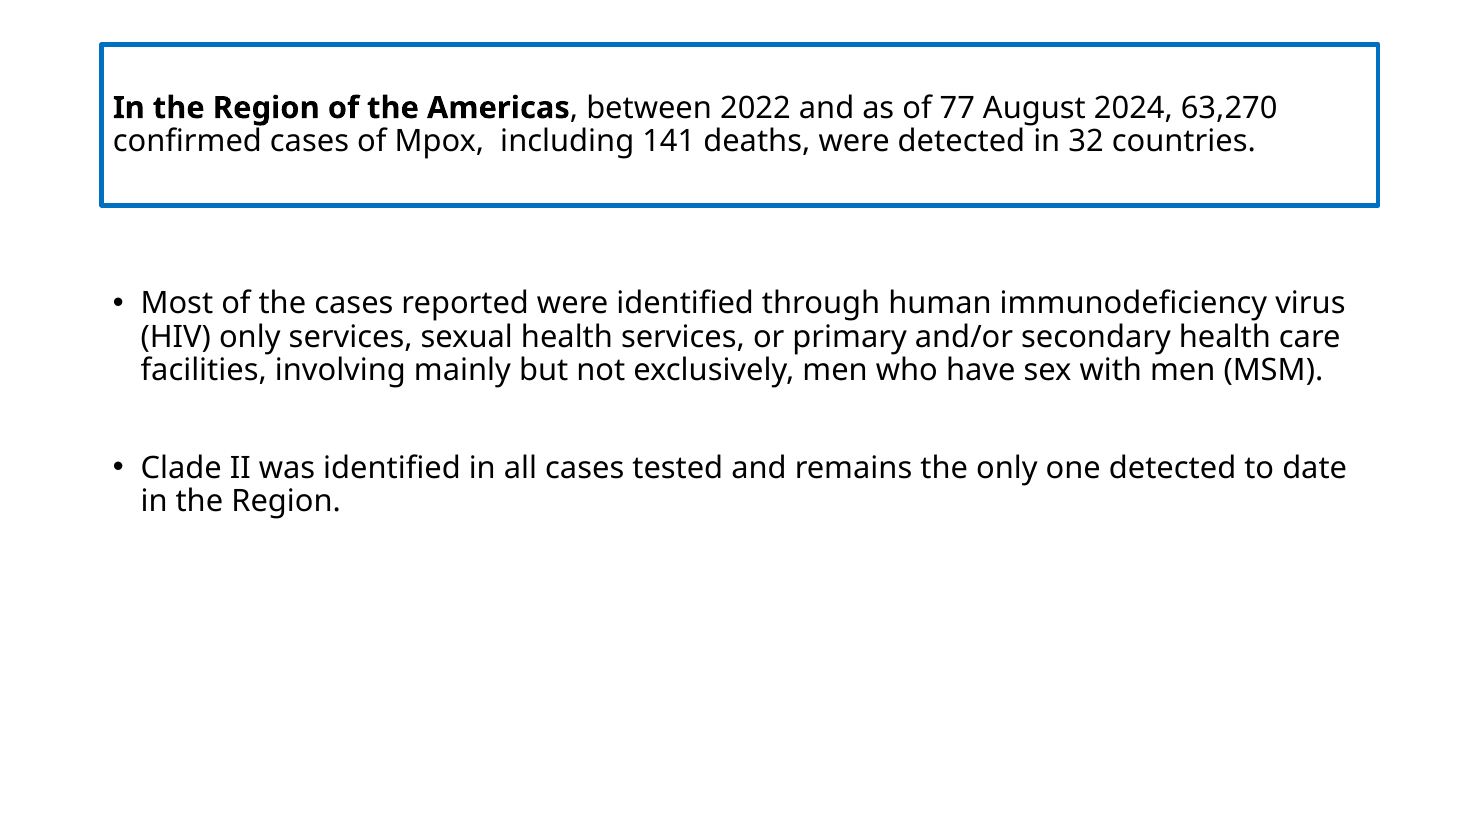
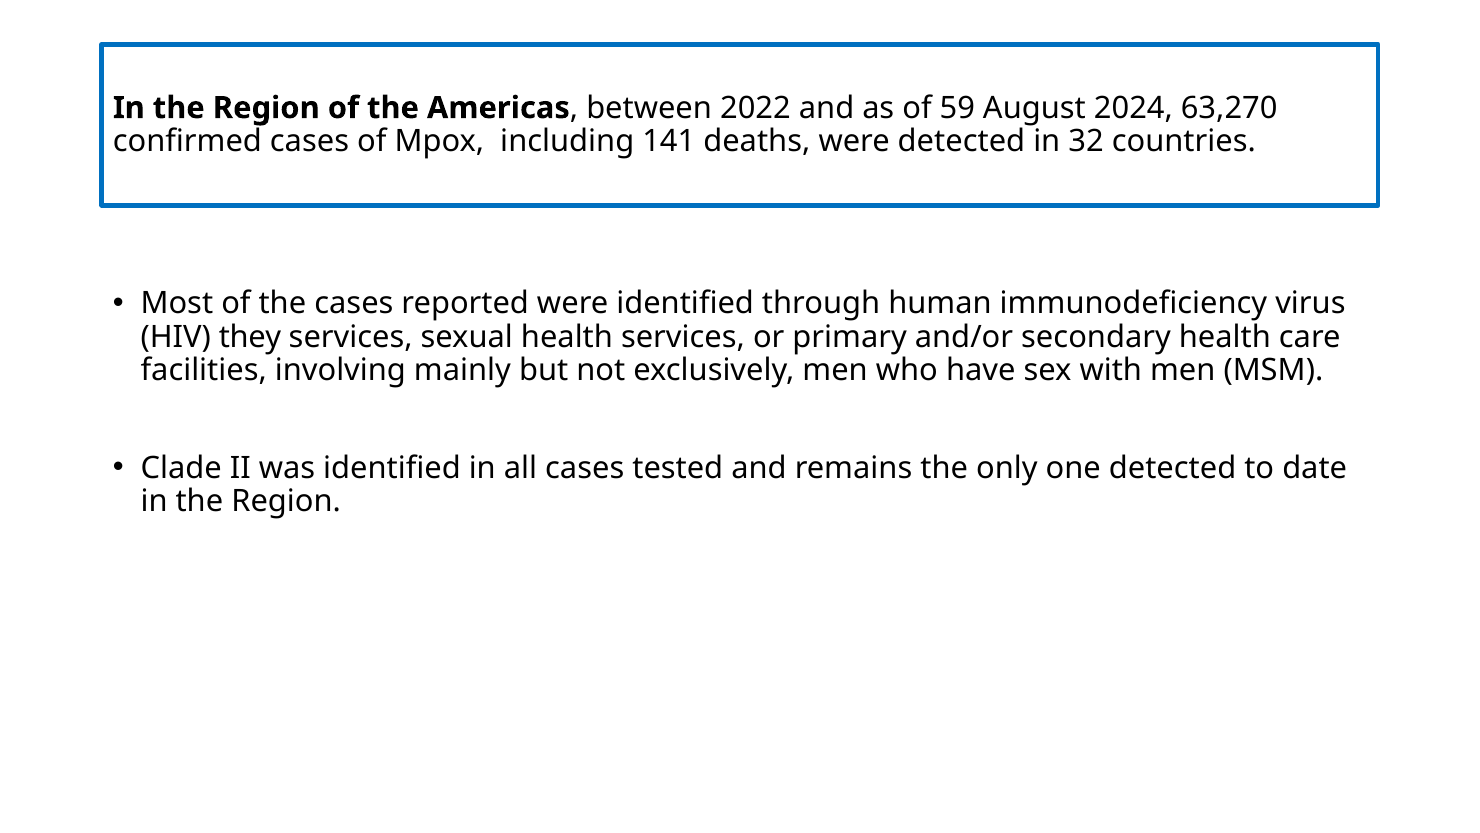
77: 77 -> 59
HIV only: only -> they
